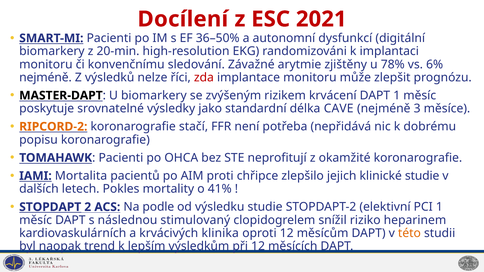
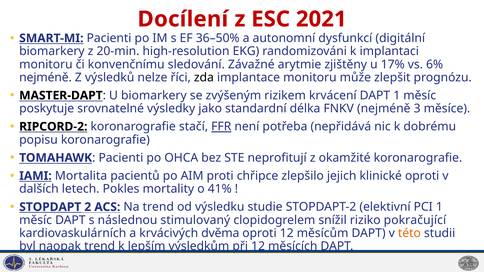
78%: 78% -> 17%
zda colour: red -> black
CAVE: CAVE -> FNKV
RIPCORD-2 colour: orange -> black
FFR underline: none -> present
klinické studie: studie -> oproti
Na podle: podle -> trend
heparinem: heparinem -> pokračující
klinika: klinika -> dvěma
